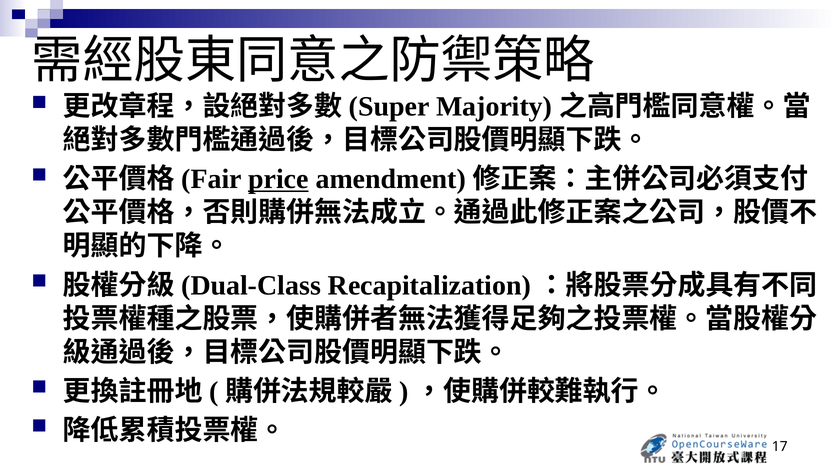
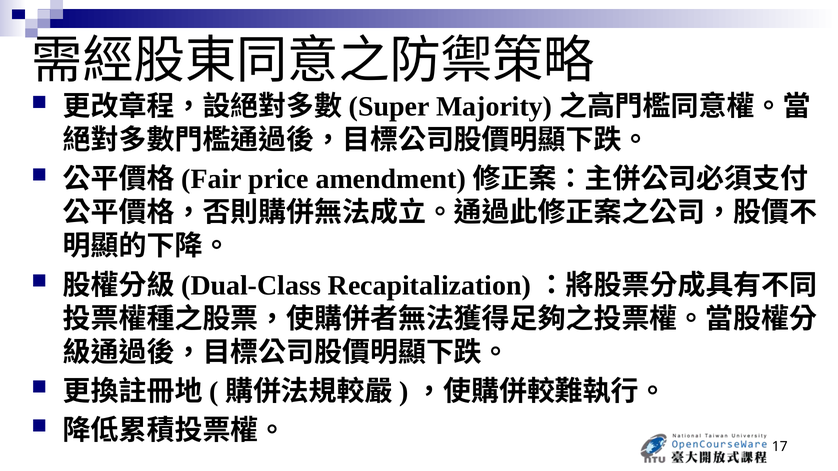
price underline: present -> none
